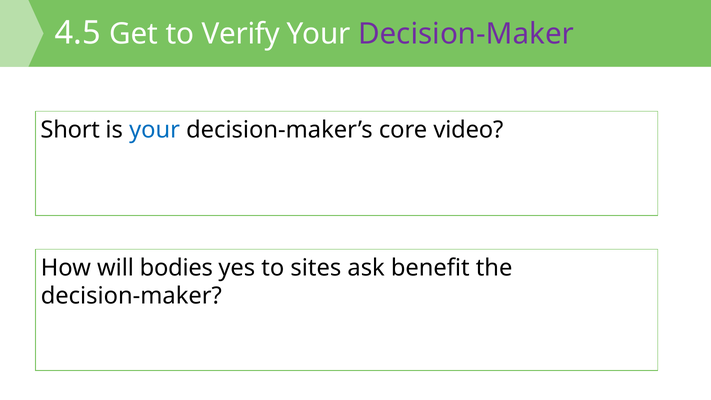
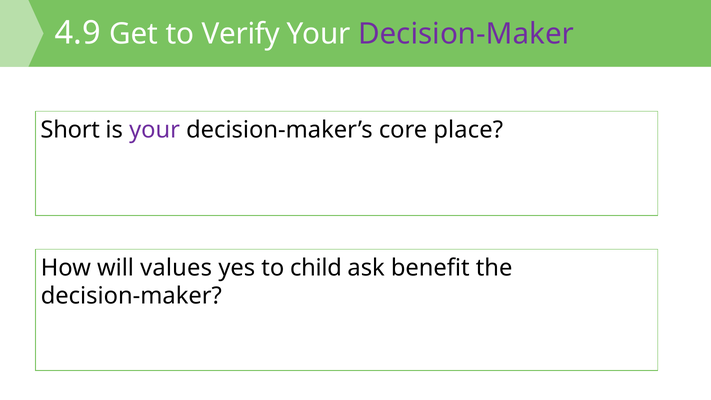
4.5: 4.5 -> 4.9
your at (155, 130) colour: blue -> purple
video: video -> place
bodies: bodies -> values
sites: sites -> child
